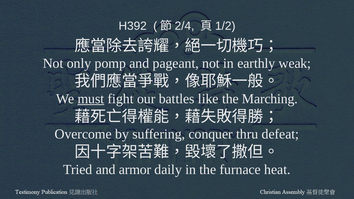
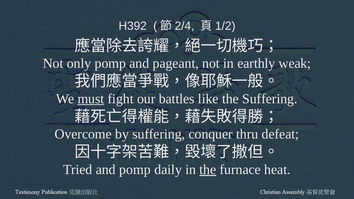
the Marching: Marching -> Suffering
and armor: armor -> pomp
the at (208, 170) underline: none -> present
